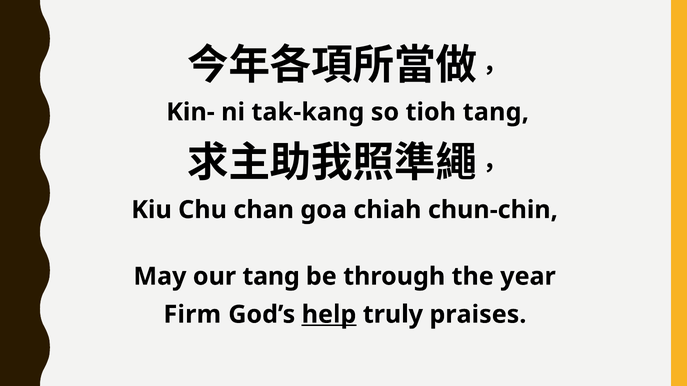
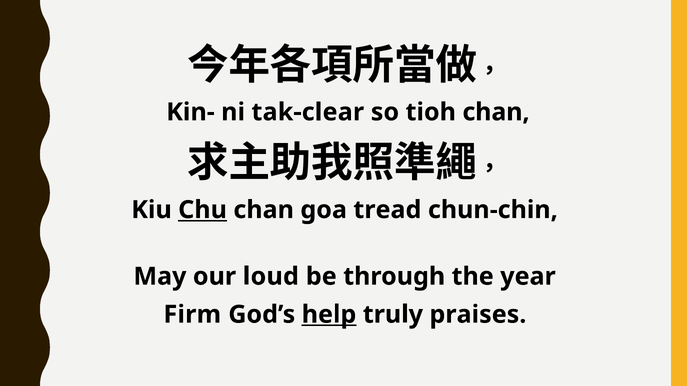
tak-kang: tak-kang -> tak-clear
tioh tang: tang -> chan
Chu underline: none -> present
chiah: chiah -> tread
our tang: tang -> loud
